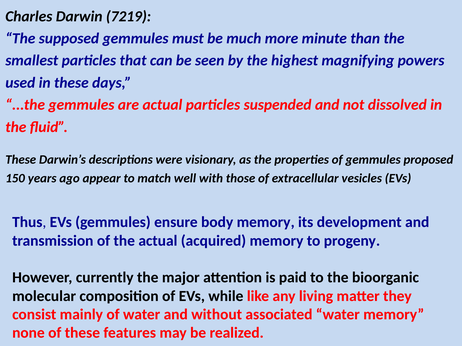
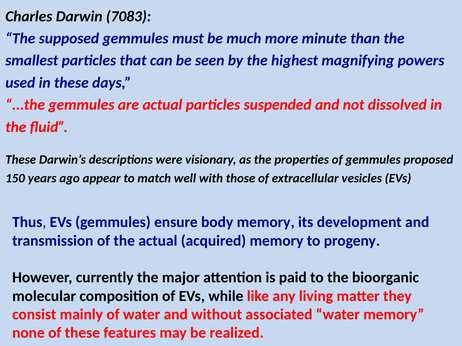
7219: 7219 -> 7083
